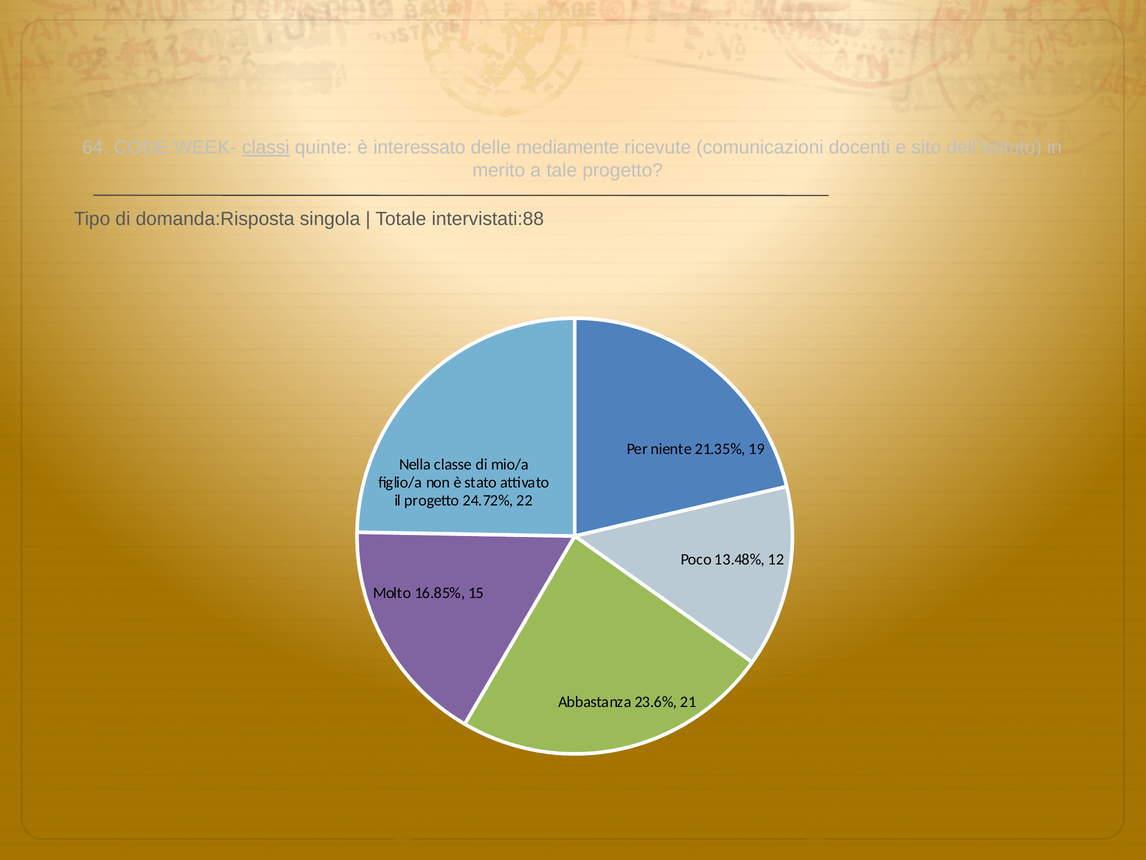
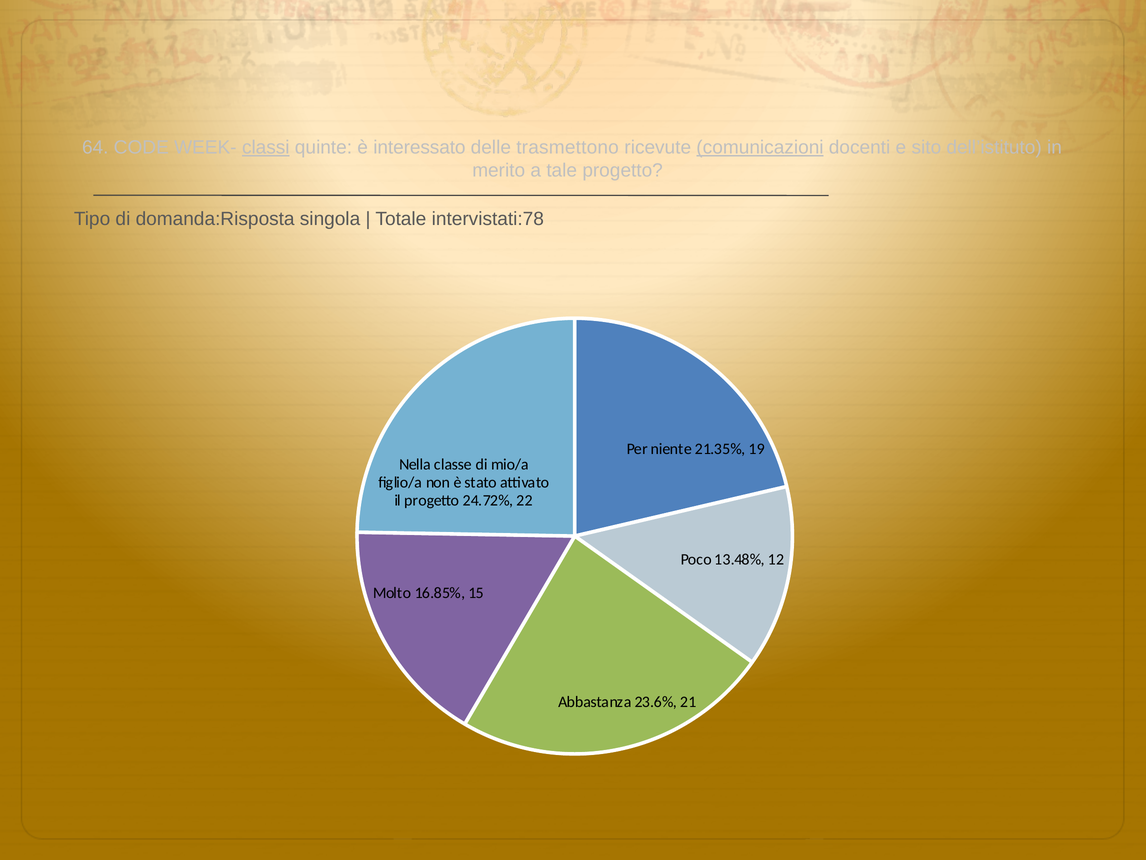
mediamente: mediamente -> trasmettono
comunicazioni underline: none -> present
intervistati:88: intervistati:88 -> intervistati:78
